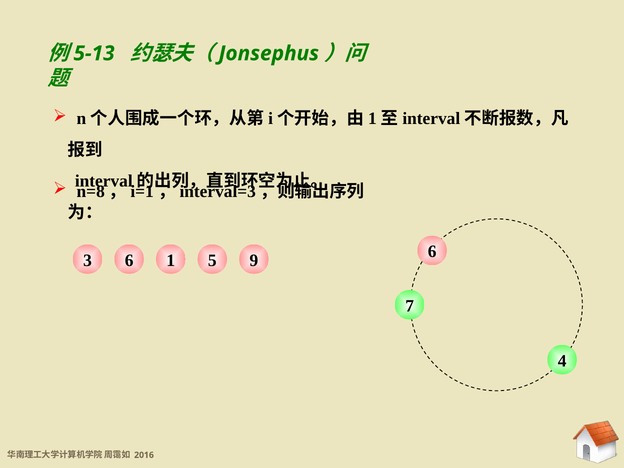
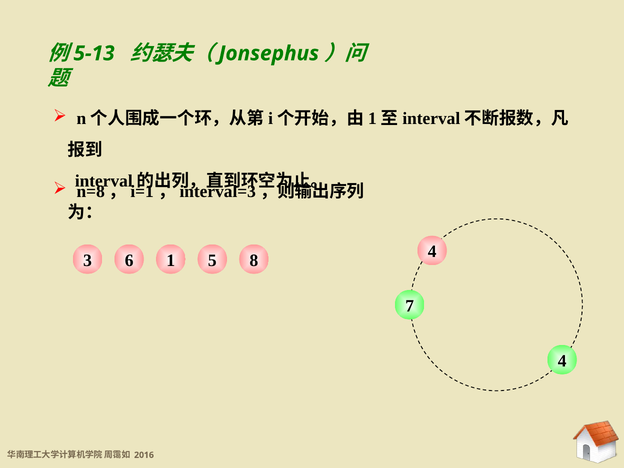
9: 9 -> 8
6 6: 6 -> 4
